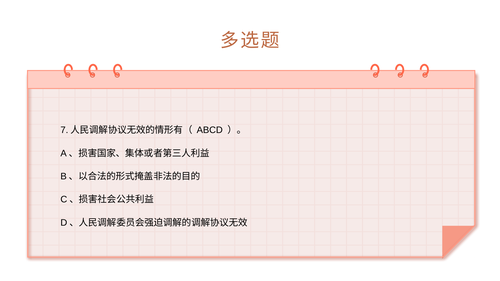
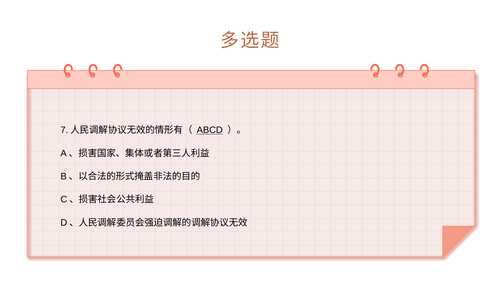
ABCD underline: none -> present
